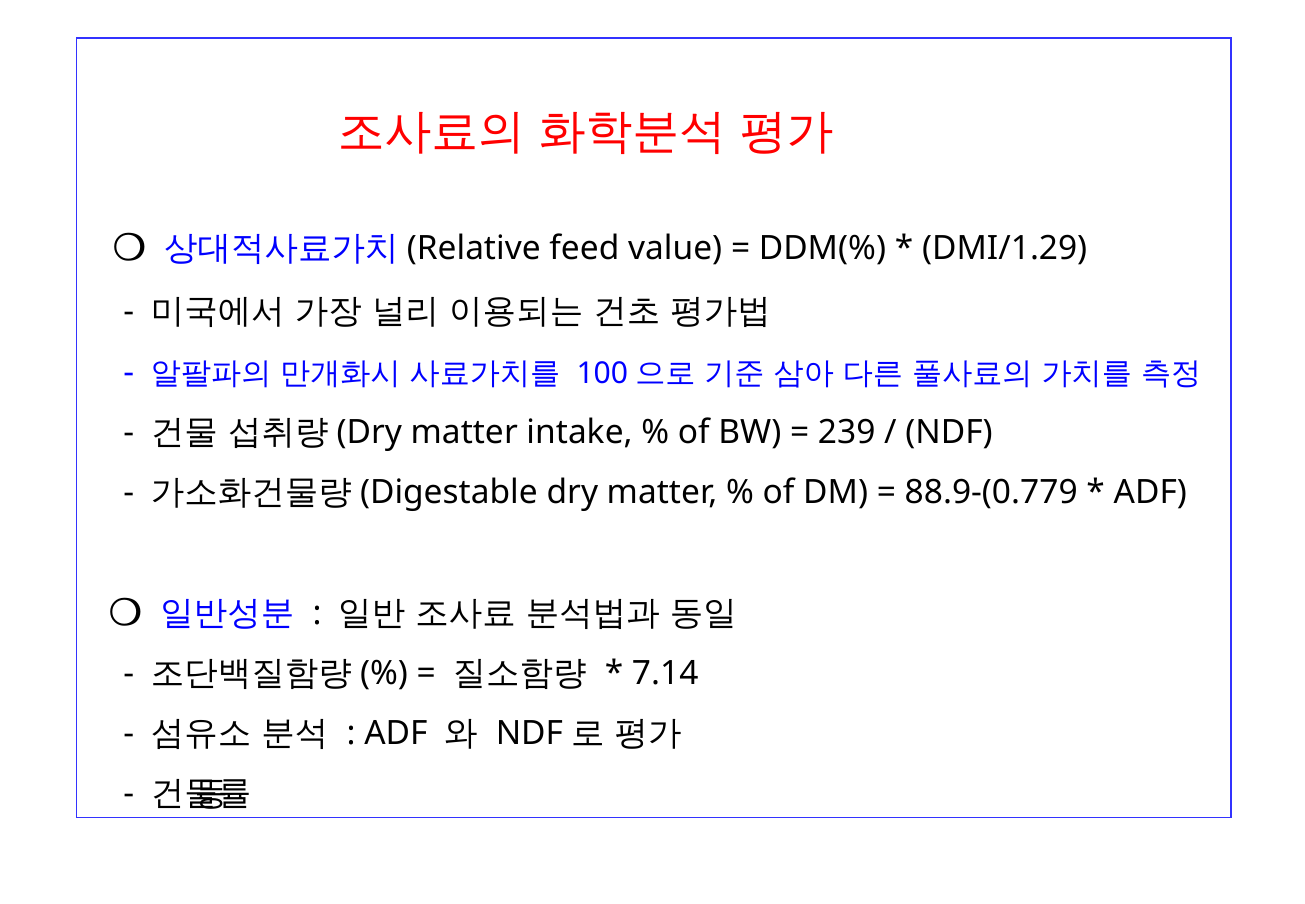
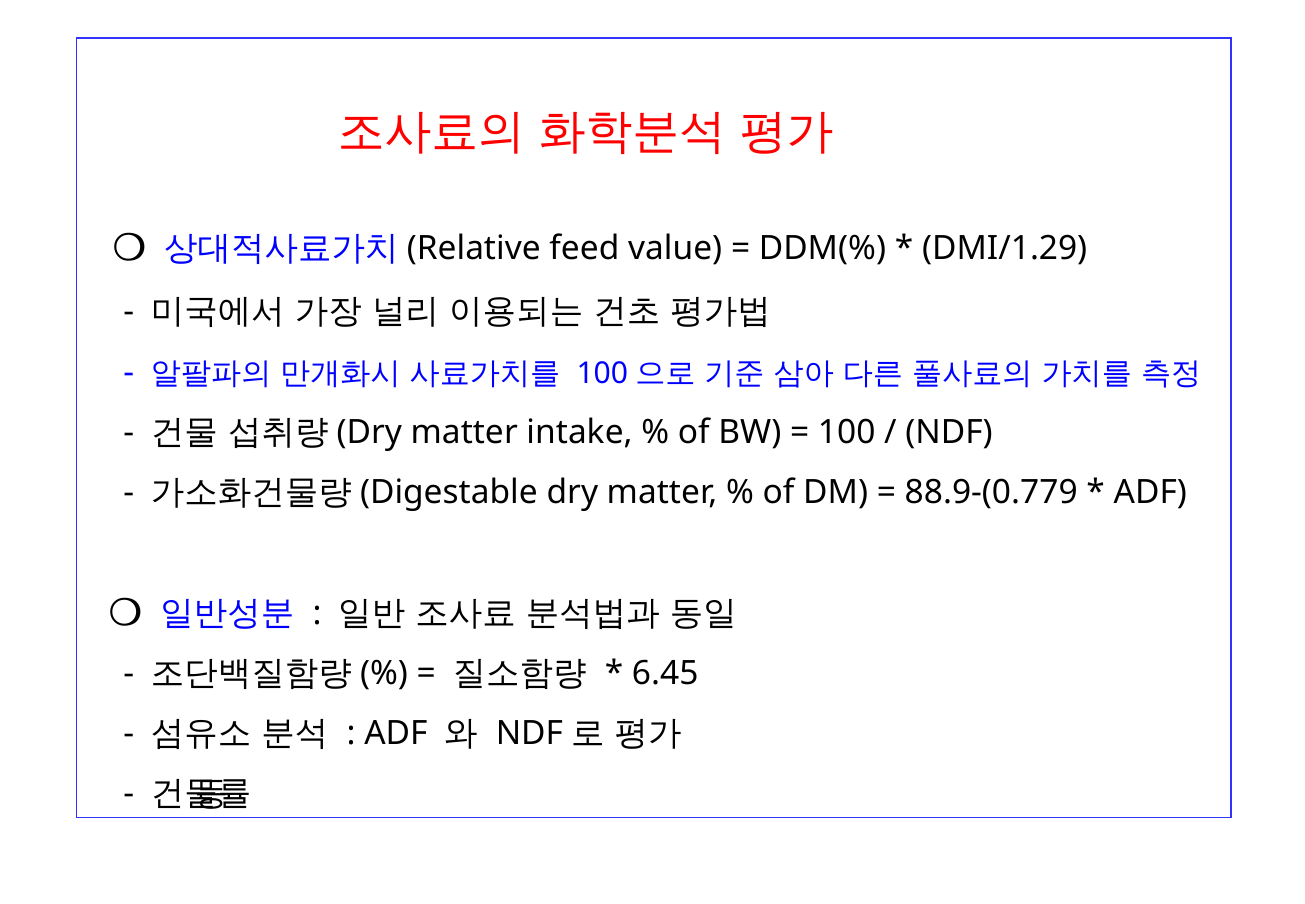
239: 239 -> 100
7.14: 7.14 -> 6.45
